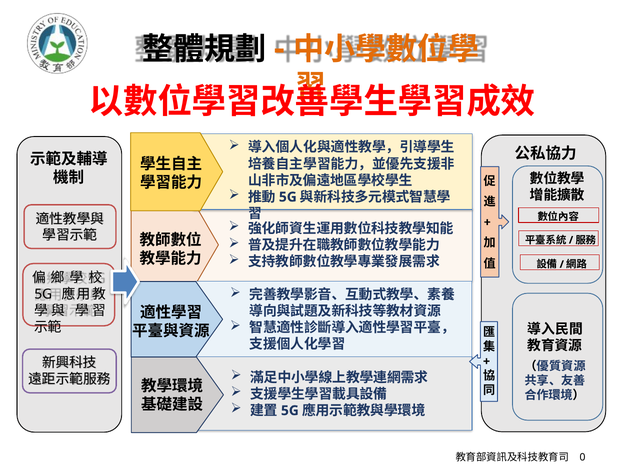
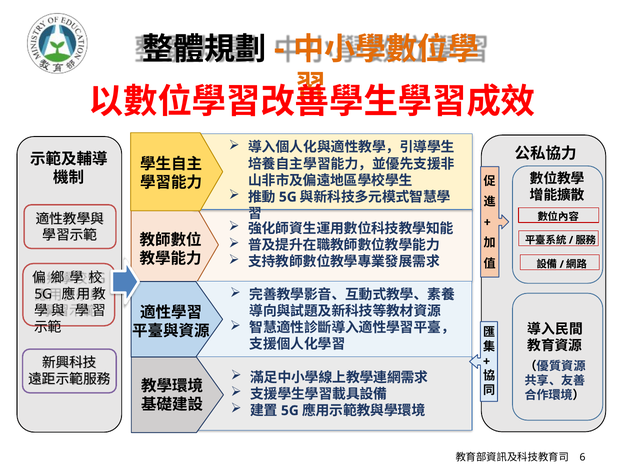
0: 0 -> 6
